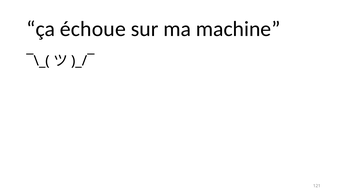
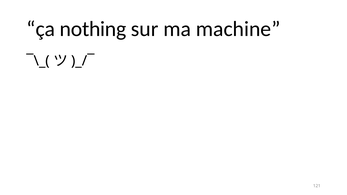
échoue: échoue -> nothing
